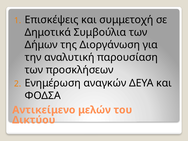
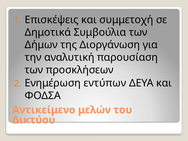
αναγκών: αναγκών -> εντύπων
